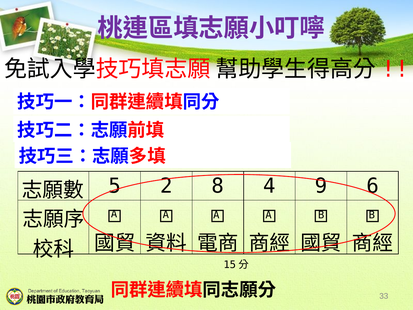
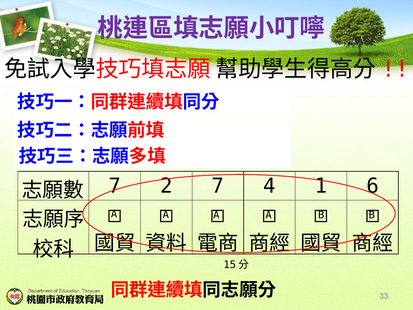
5 at (115, 186): 5 -> 7
2 8: 8 -> 7
9: 9 -> 1
